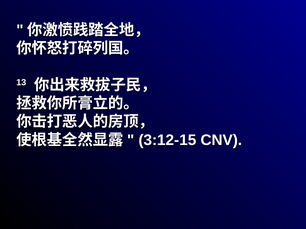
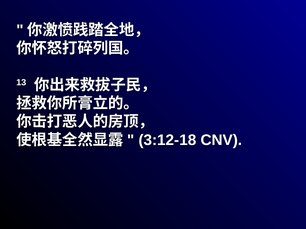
3:12-15: 3:12-15 -> 3:12-18
